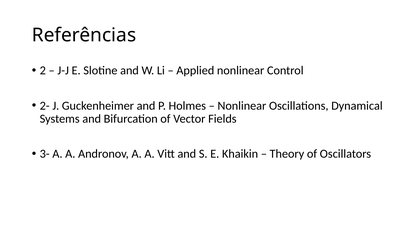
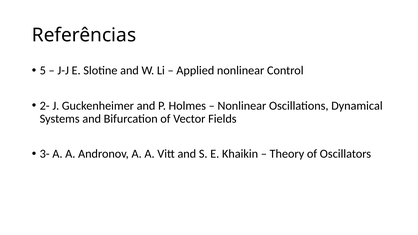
2: 2 -> 5
